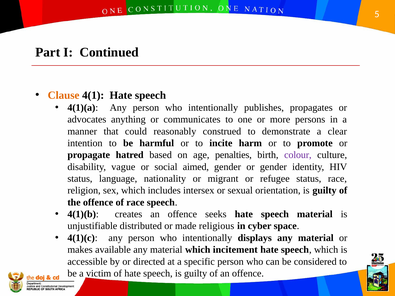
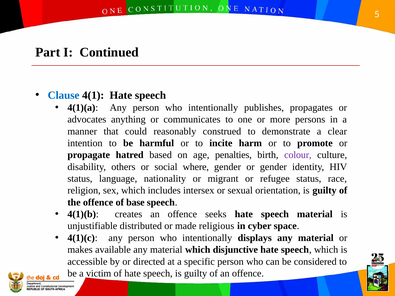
Clause colour: orange -> blue
vague: vague -> others
aimed: aimed -> where
of race: race -> base
incitement: incitement -> disjunctive
